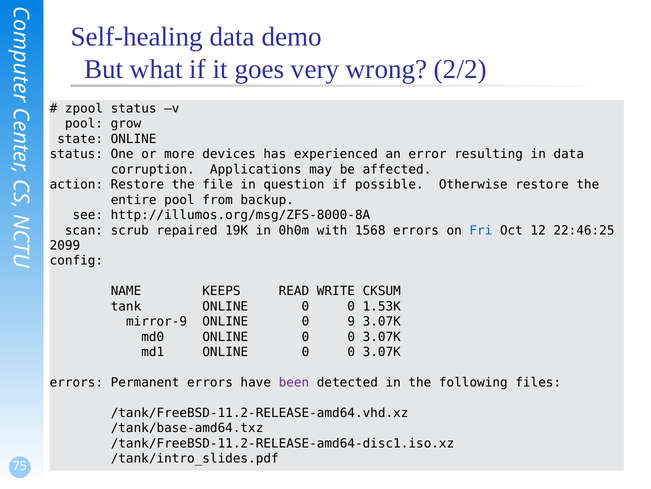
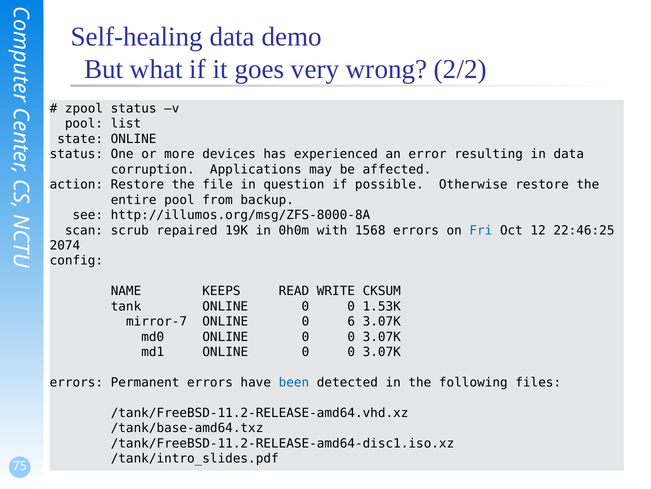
grow: grow -> list
2099: 2099 -> 2074
mirror-9: mirror-9 -> mirror-7
9: 9 -> 6
been colour: purple -> blue
